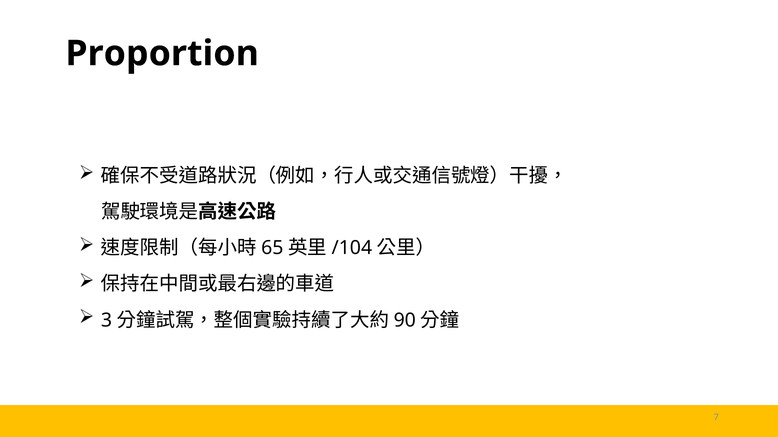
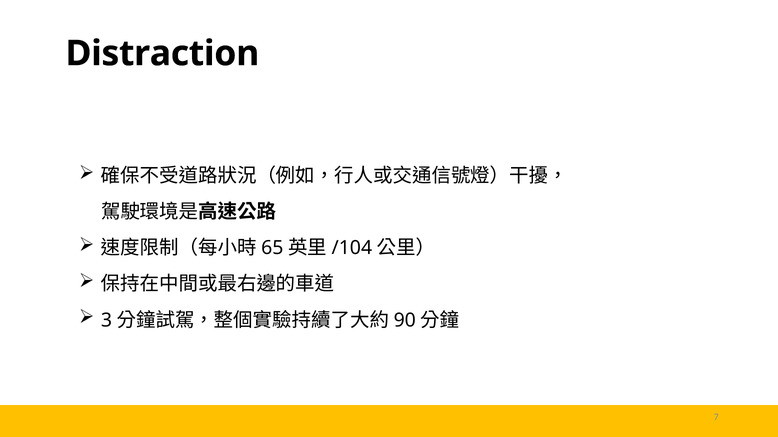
Proportion: Proportion -> Distraction
